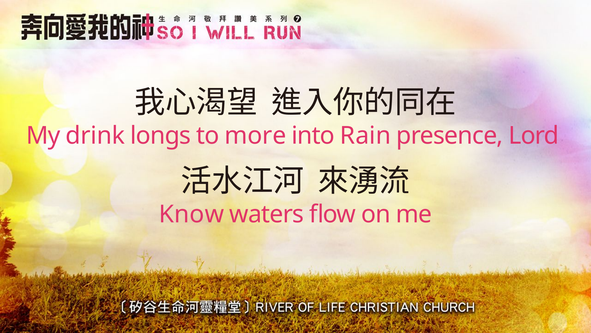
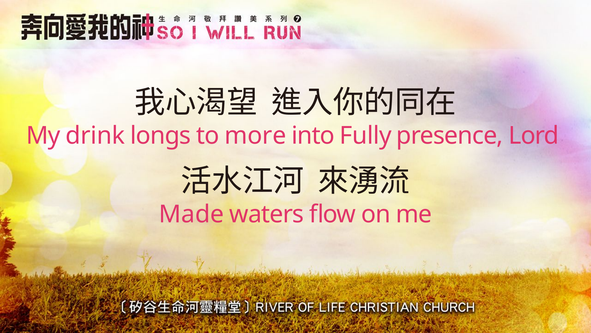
Rain: Rain -> Fully
Know: Know -> Made
